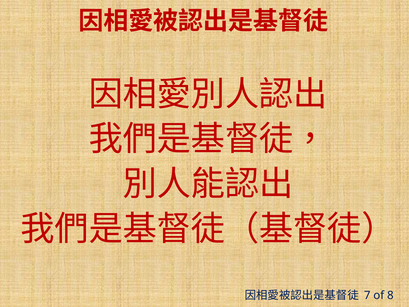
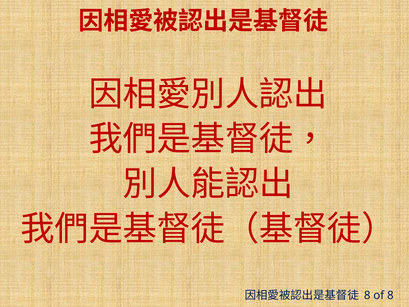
7 at (367, 295): 7 -> 8
